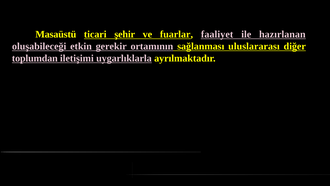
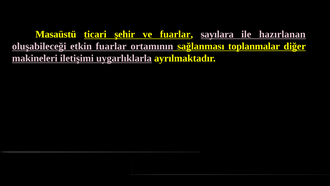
faaliyet: faaliyet -> sayılara
etkin gerekir: gerekir -> fuarlar
uluslararası: uluslararası -> toplanmalar
toplumdan: toplumdan -> makineleri
